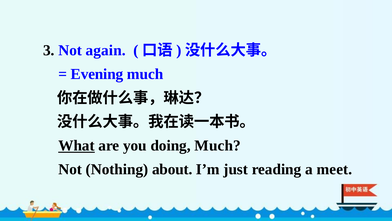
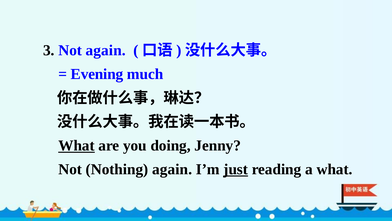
doing Much: Much -> Jenny
Nothing about: about -> again
just underline: none -> present
a meet: meet -> what
